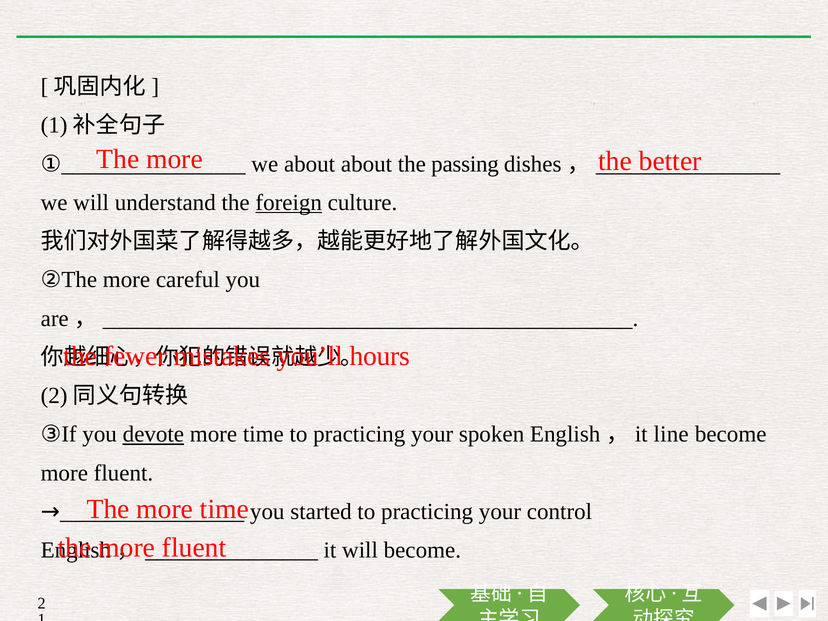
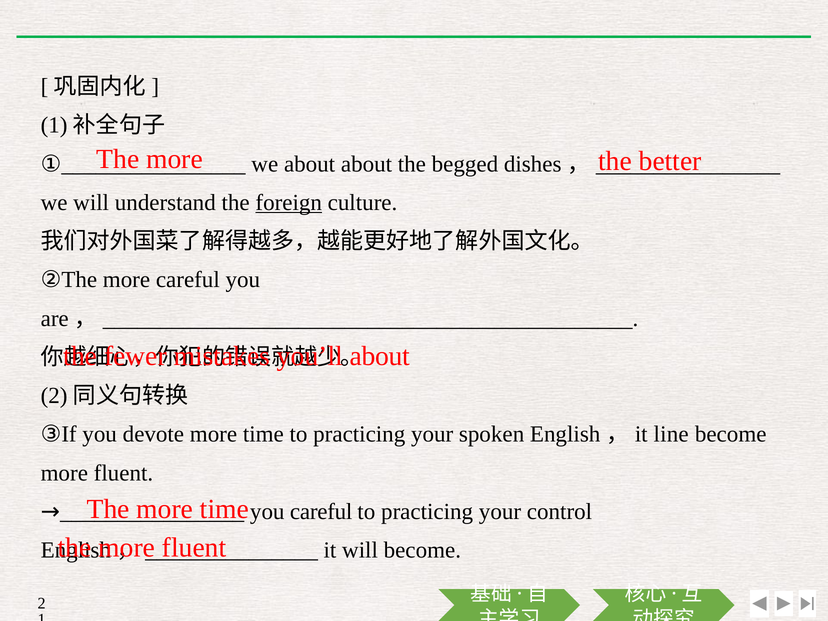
passing: passing -> begged
hours at (380, 356): hours -> about
devote underline: present -> none
you started: started -> careful
